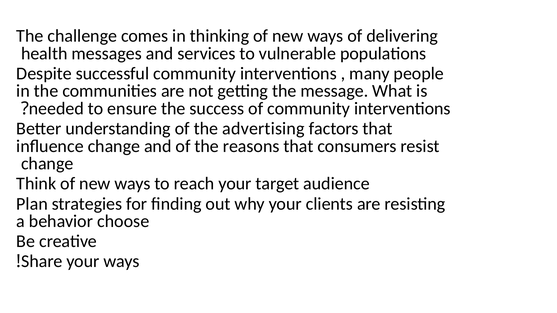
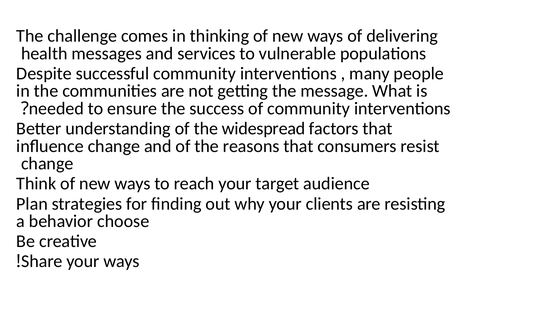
advertising: advertising -> widespread
